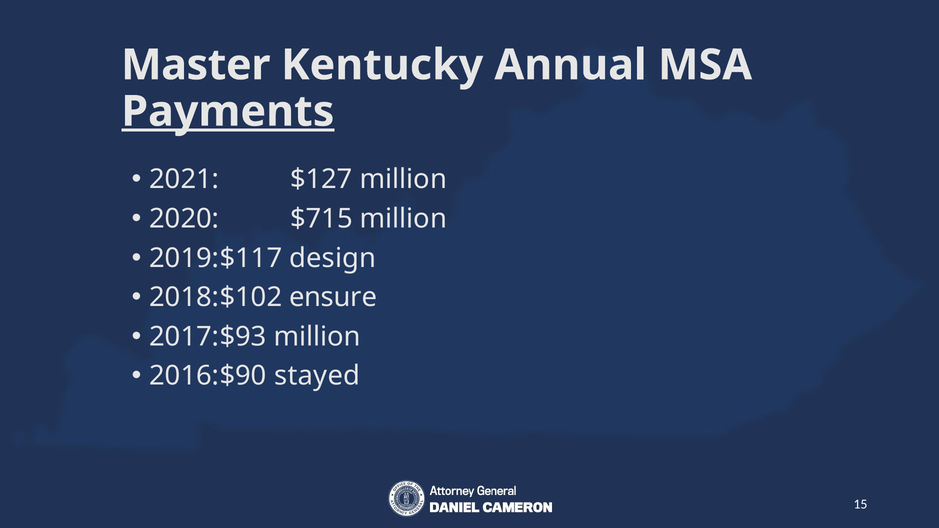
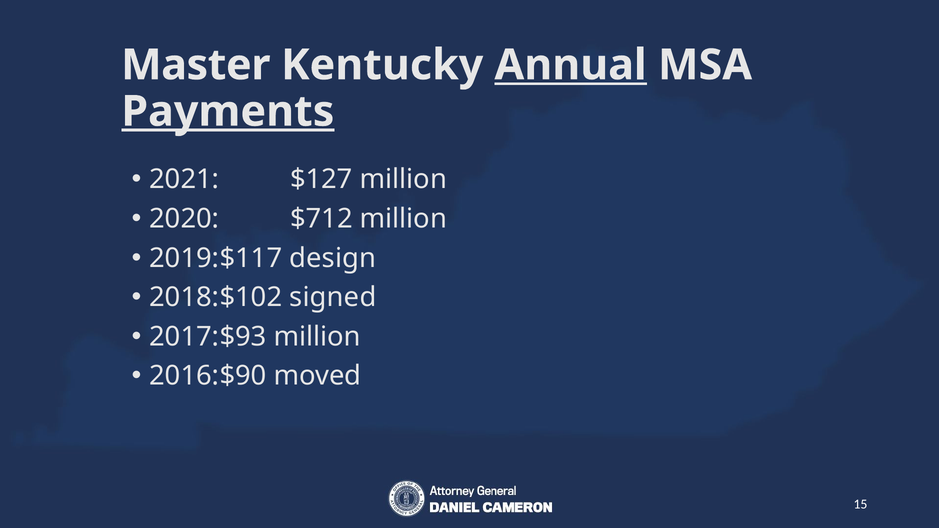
Annual underline: none -> present
$715: $715 -> $712
ensure: ensure -> signed
stayed: stayed -> moved
